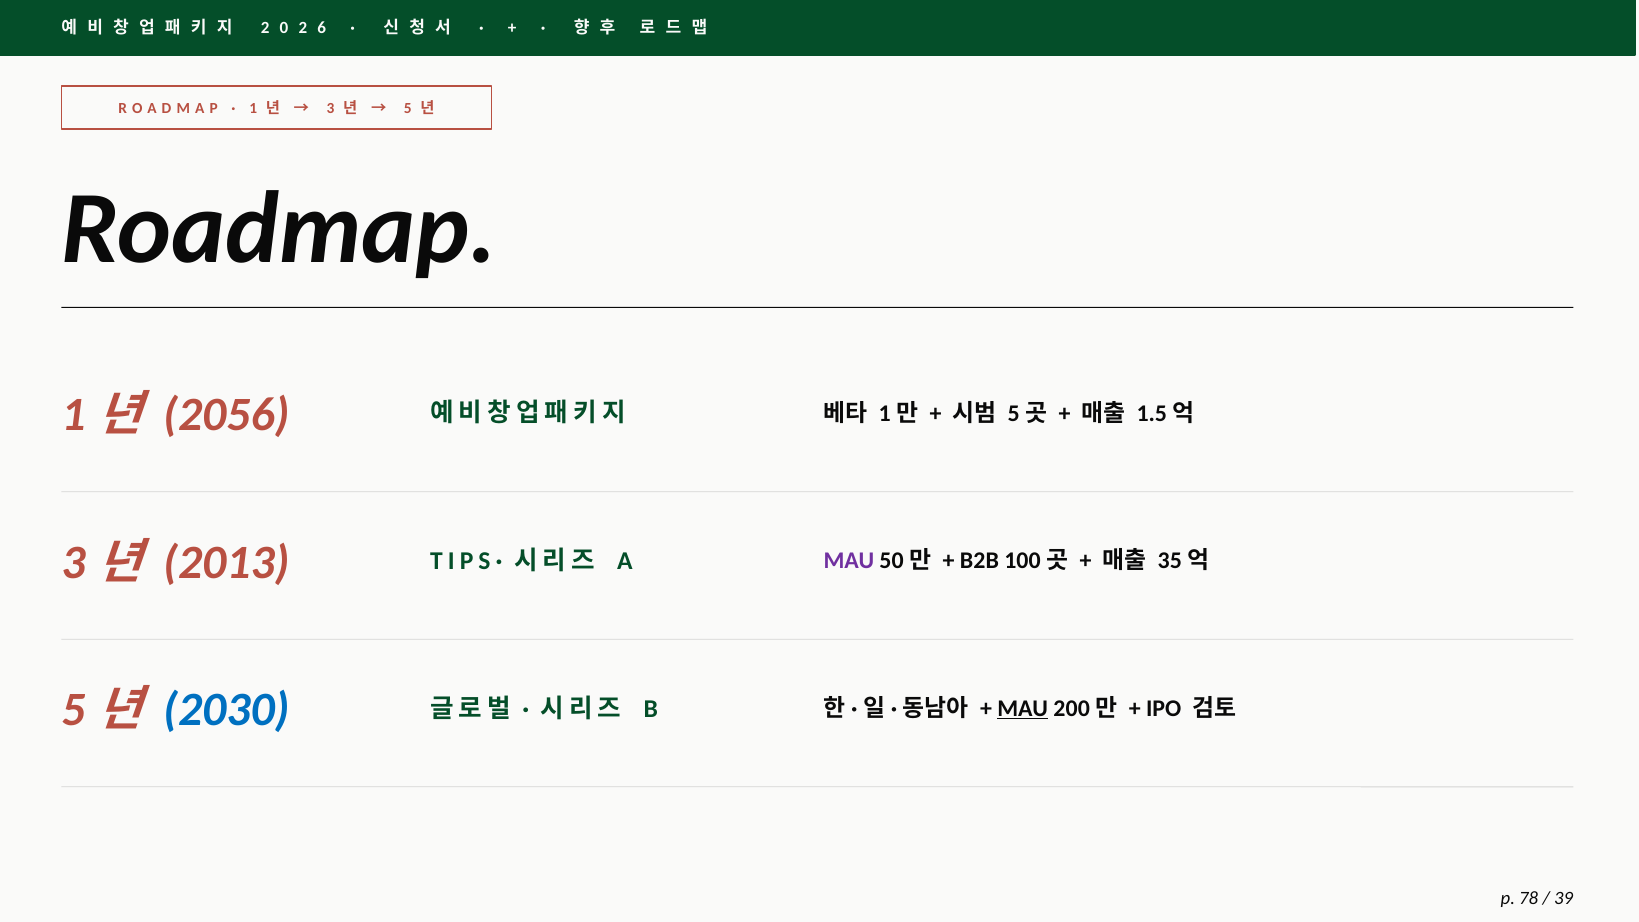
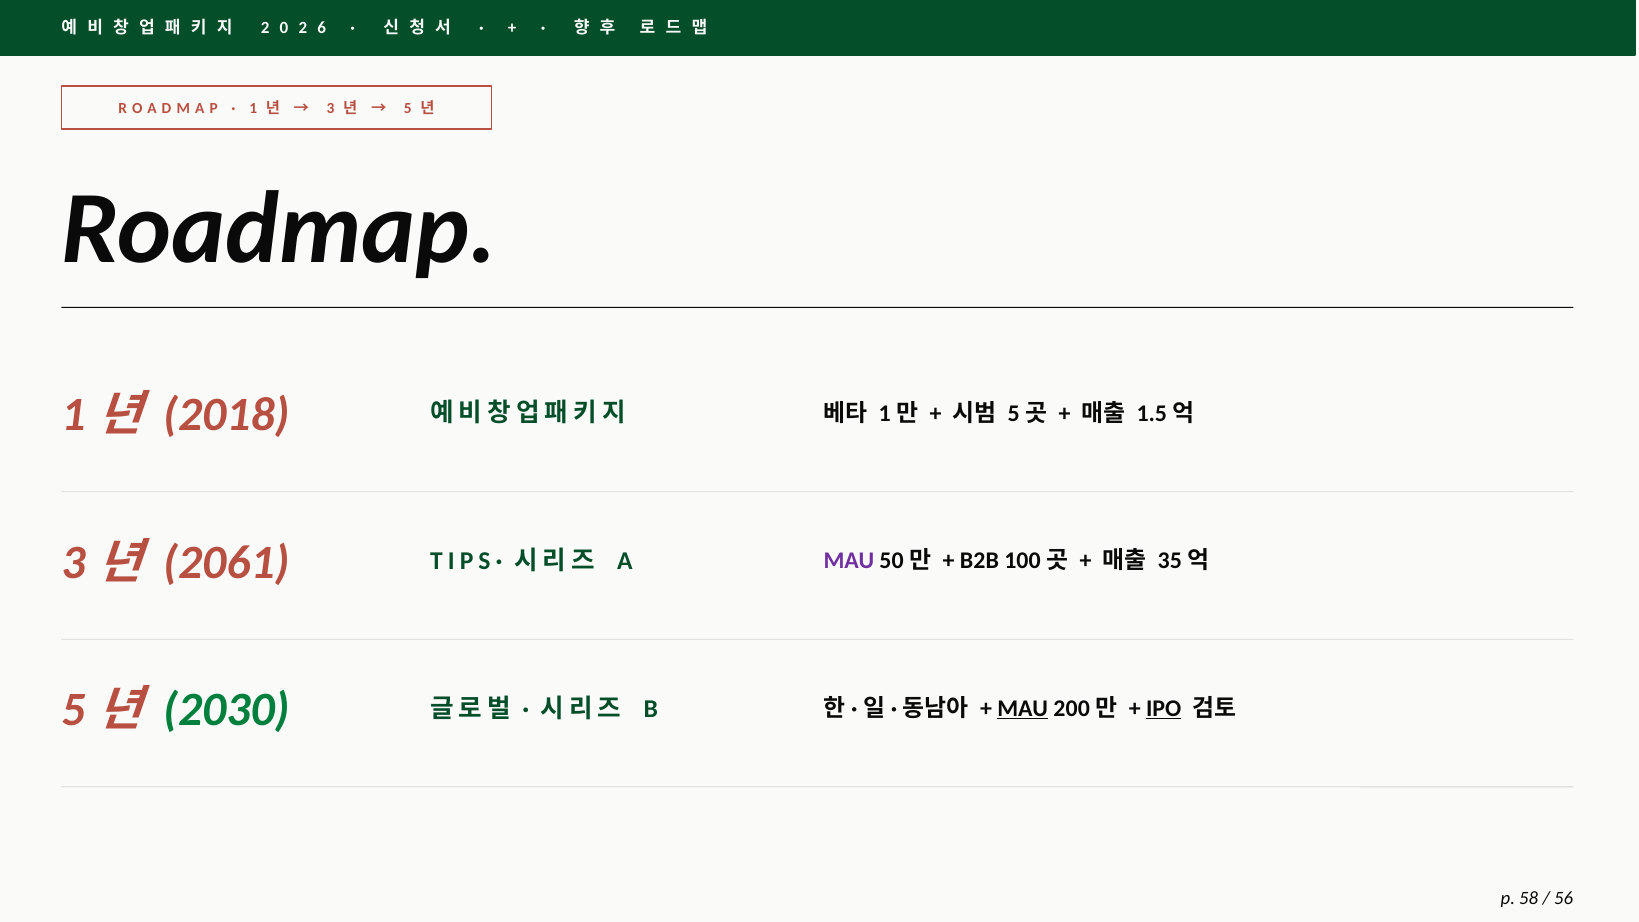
2056: 2056 -> 2018
2013: 2013 -> 2061
2030 colour: blue -> green
IPO underline: none -> present
78: 78 -> 58
39: 39 -> 56
